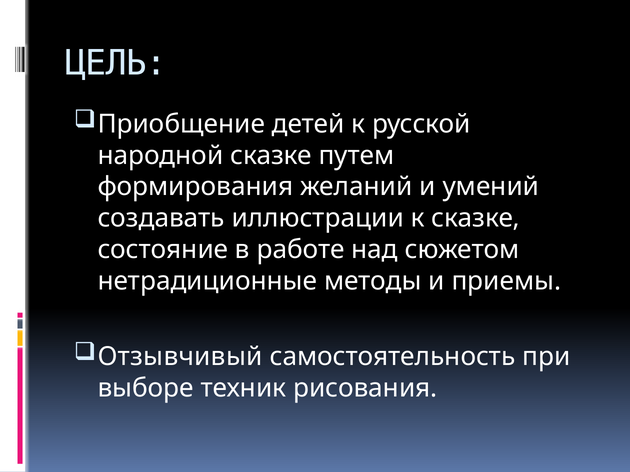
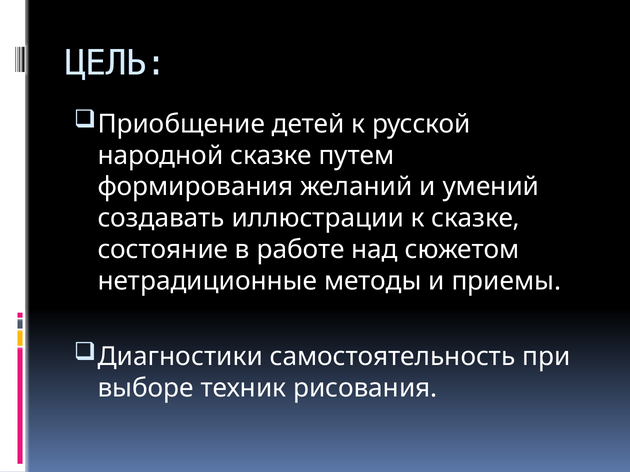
Отзывчивый: Отзывчивый -> Диагностики
